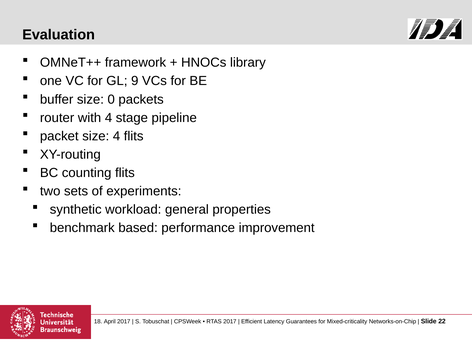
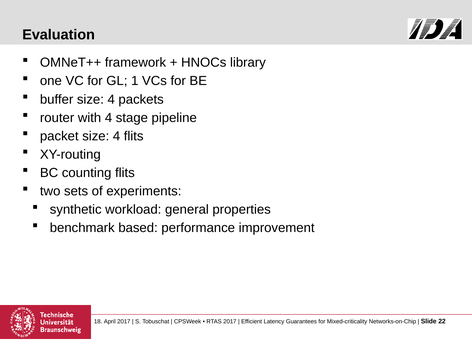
9: 9 -> 1
buffer size 0: 0 -> 4
